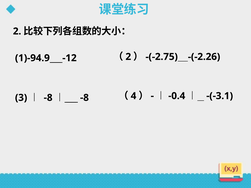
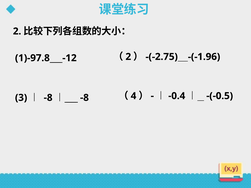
-(-2.26: -(-2.26 -> -(-1.96
1)-94.9: 1)-94.9 -> 1)-97.8
-(-3.1: -(-3.1 -> -(-0.5
